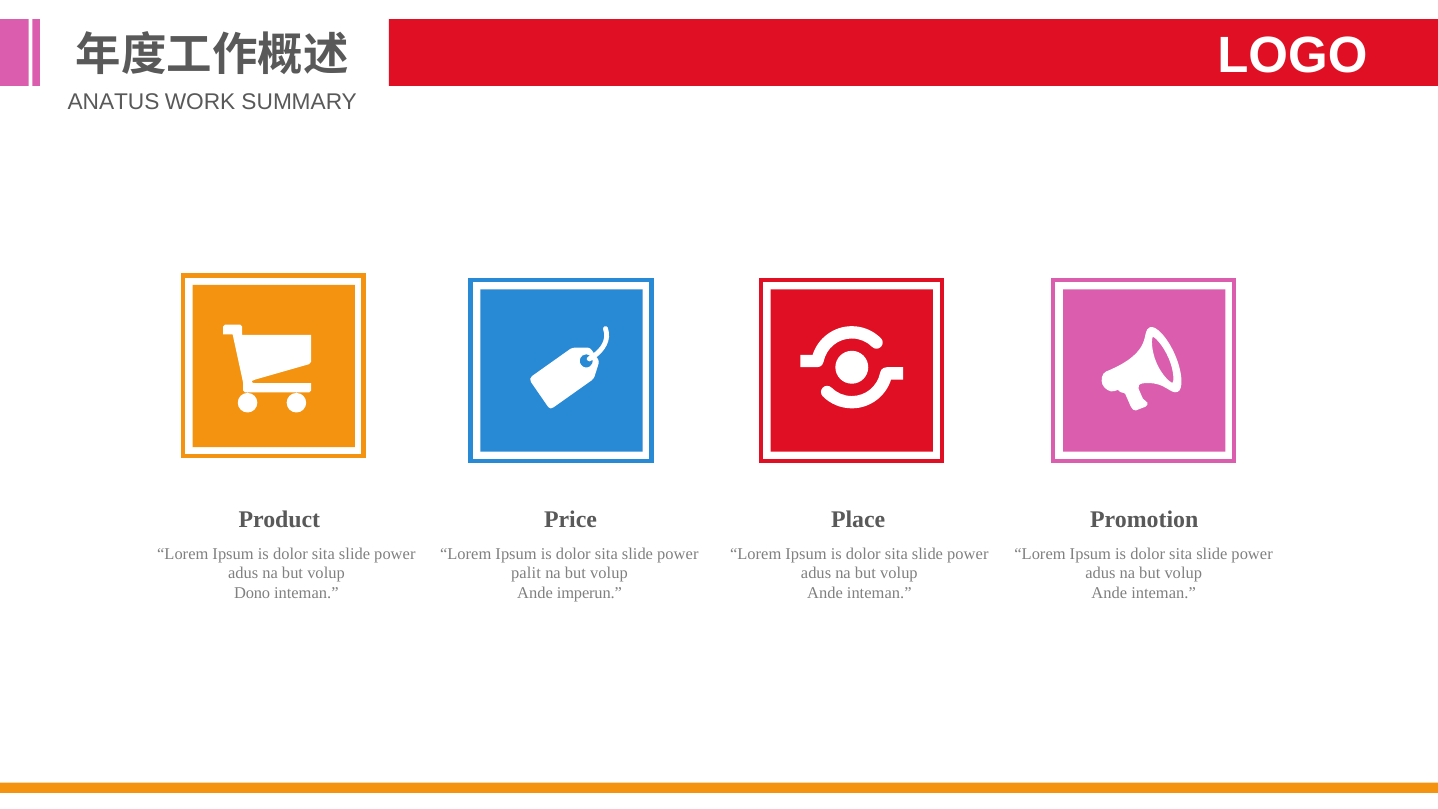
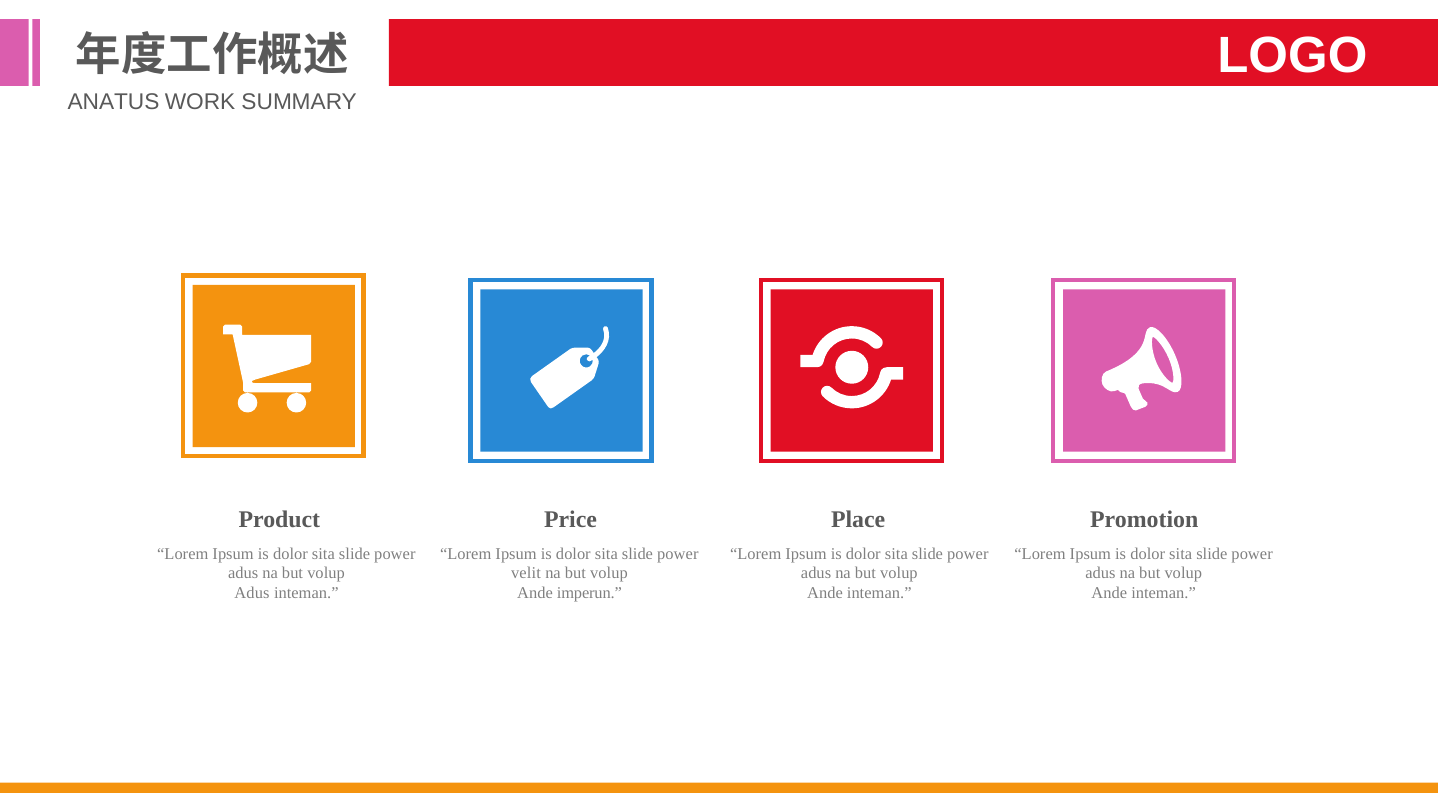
palit: palit -> velit
Dono at (252, 593): Dono -> Adus
